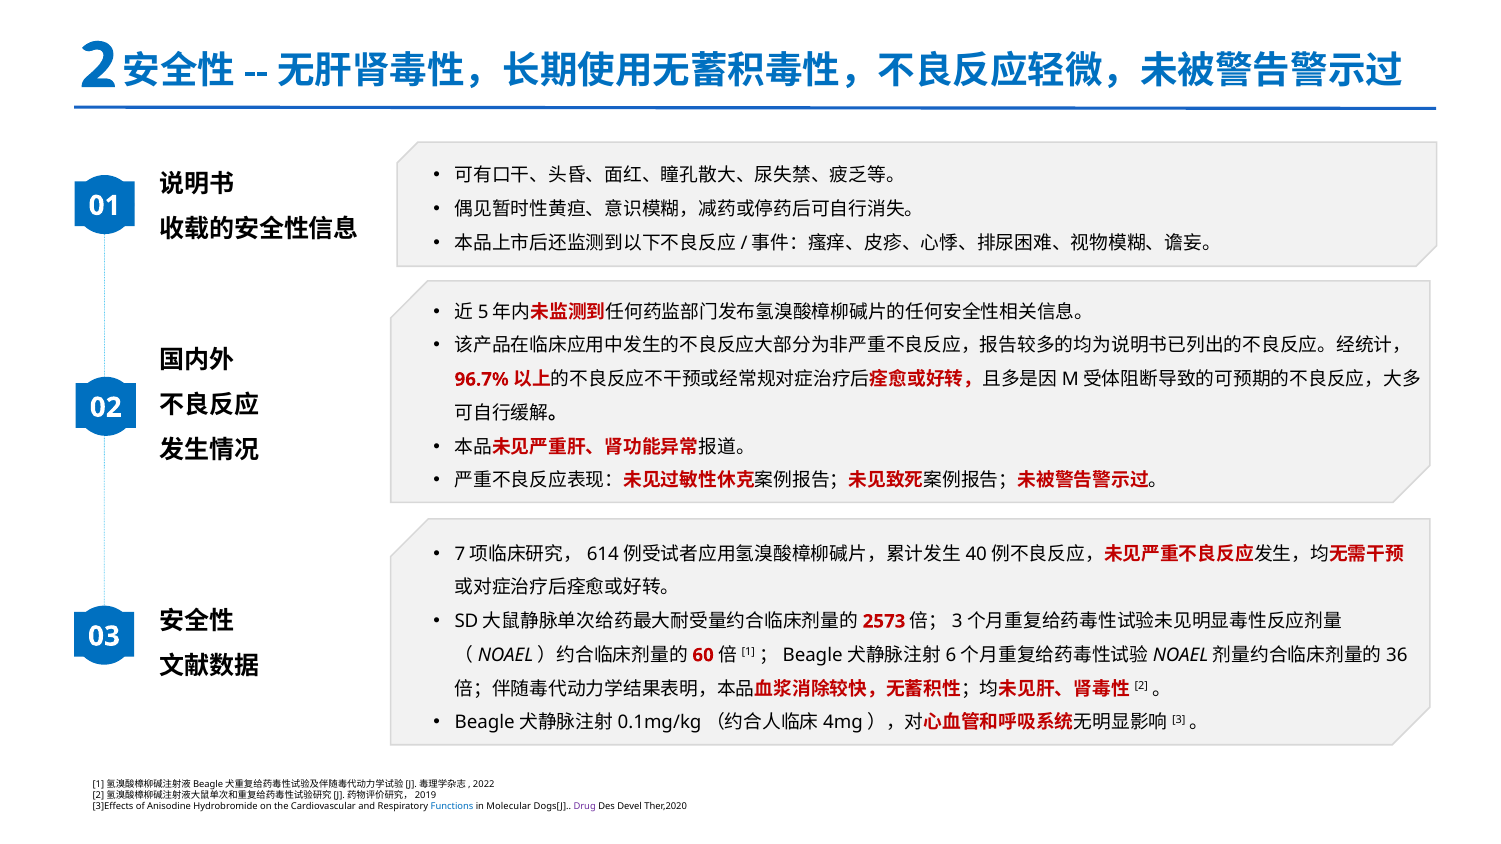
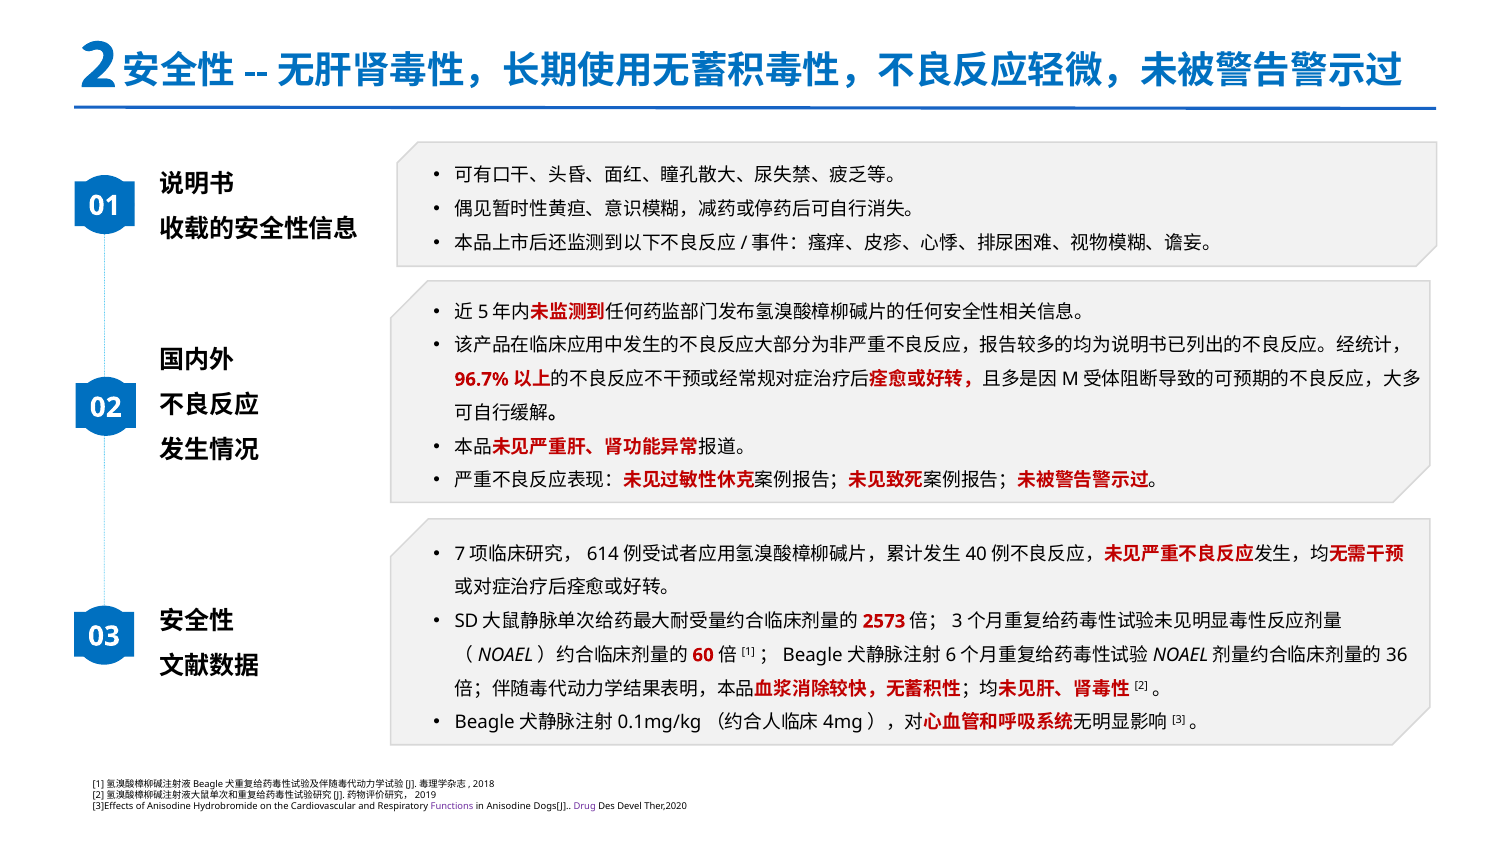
2022: 2022 -> 2018
Functions colour: blue -> purple
in Molecular: Molecular -> Anisodine
